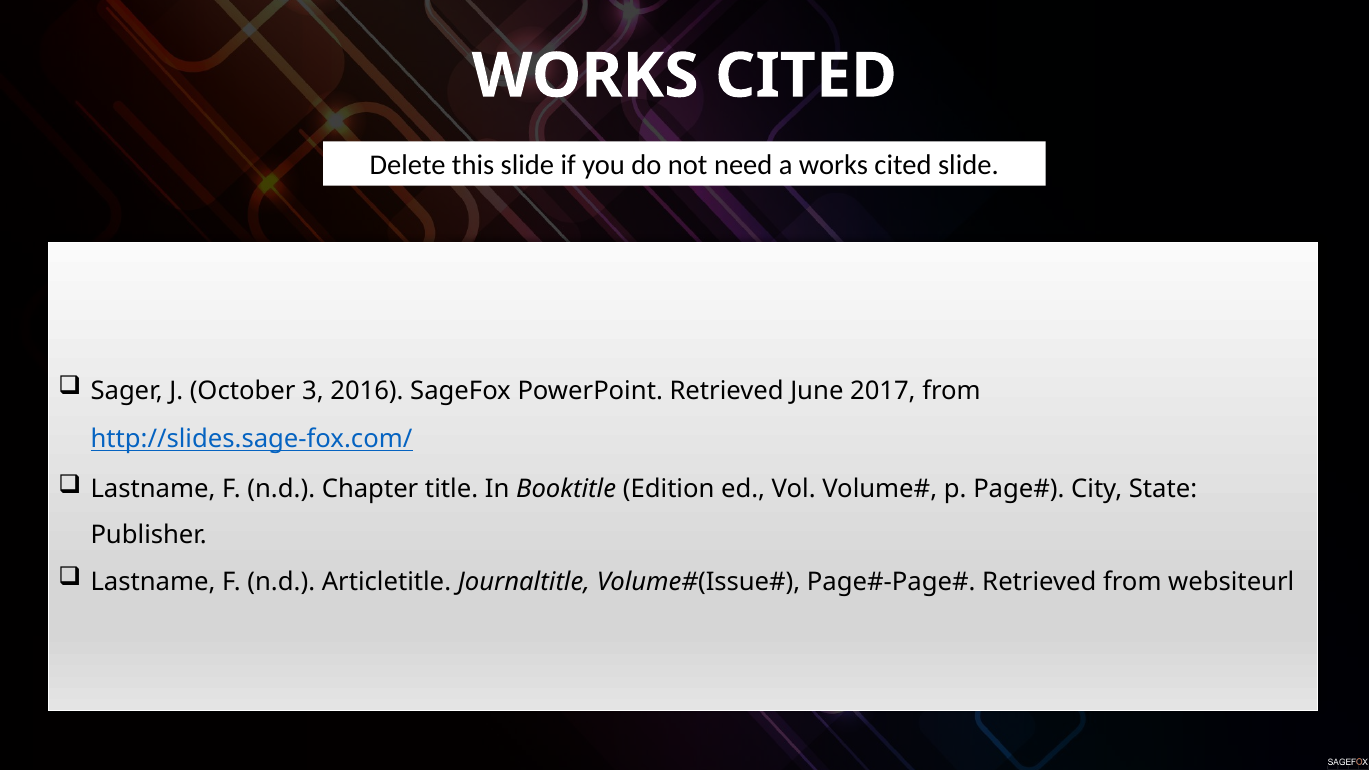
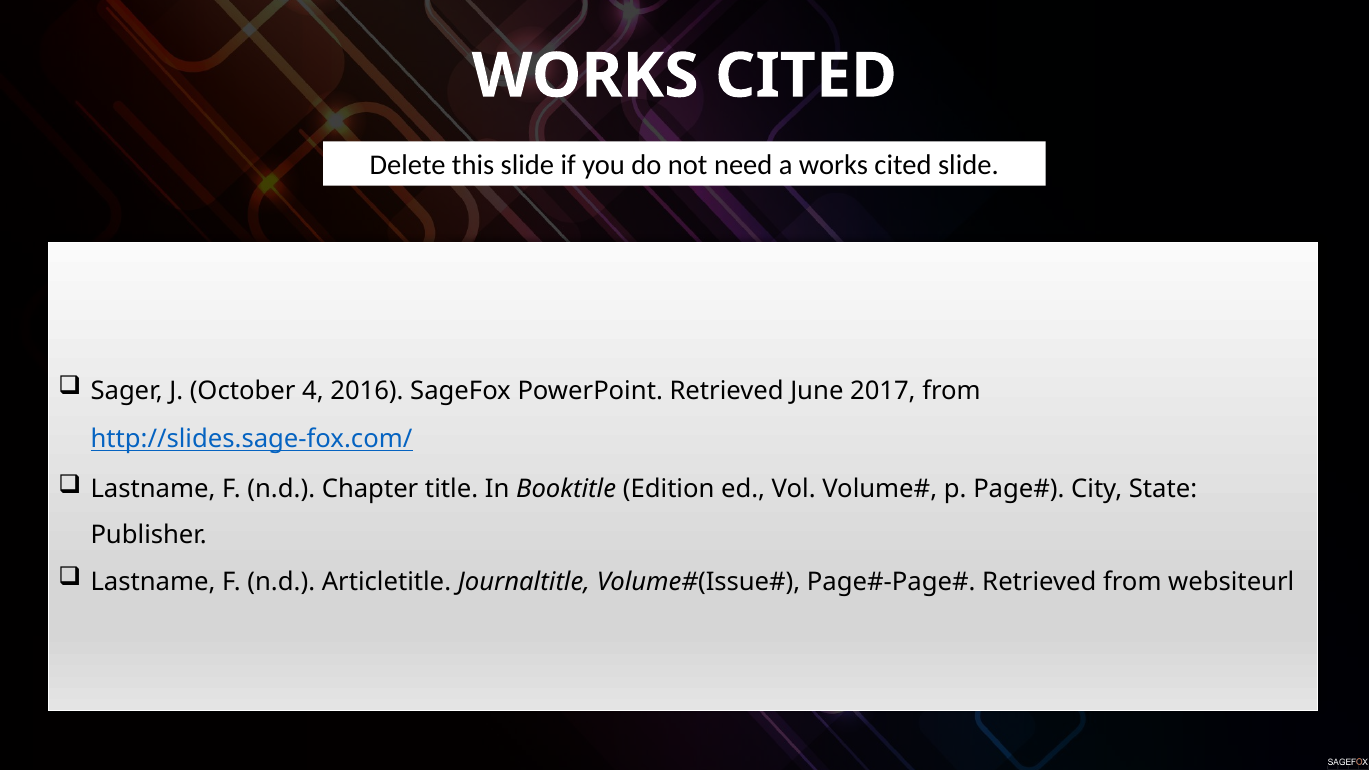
3: 3 -> 4
